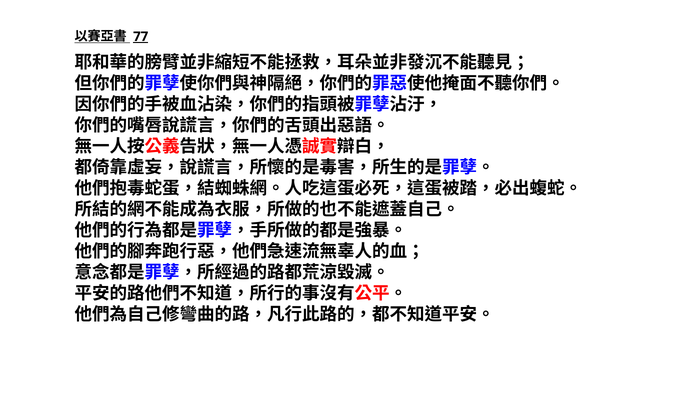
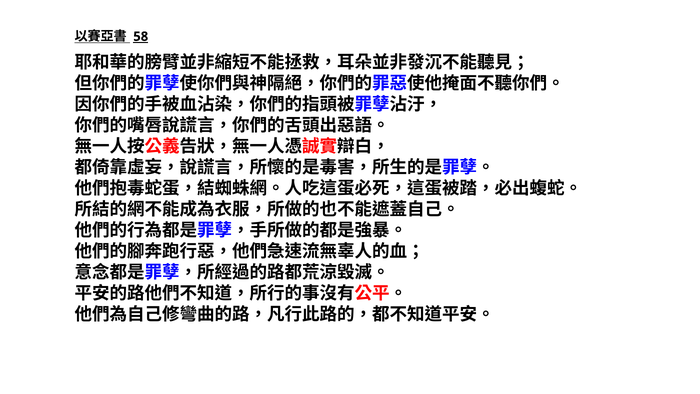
77: 77 -> 58
